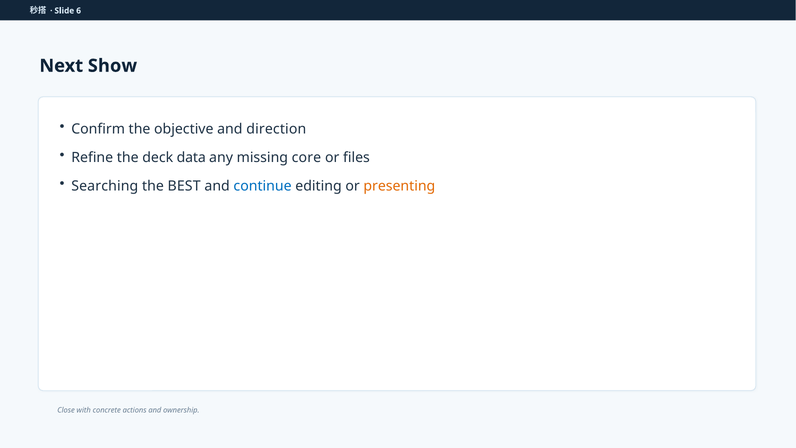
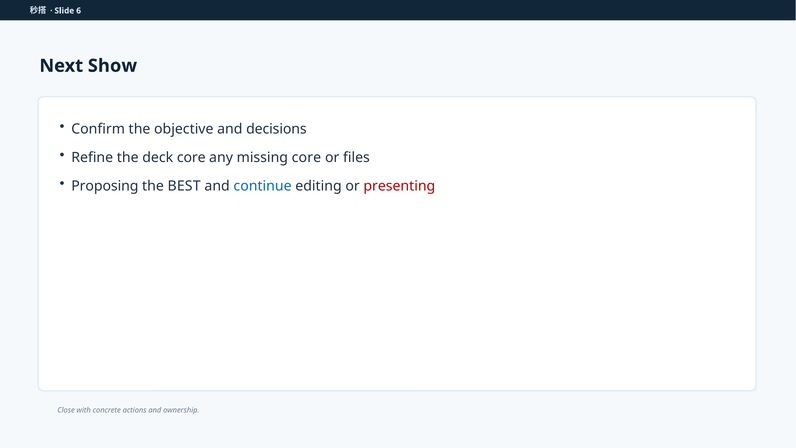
direction: direction -> decisions
deck data: data -> core
Searching: Searching -> Proposing
presenting colour: orange -> red
